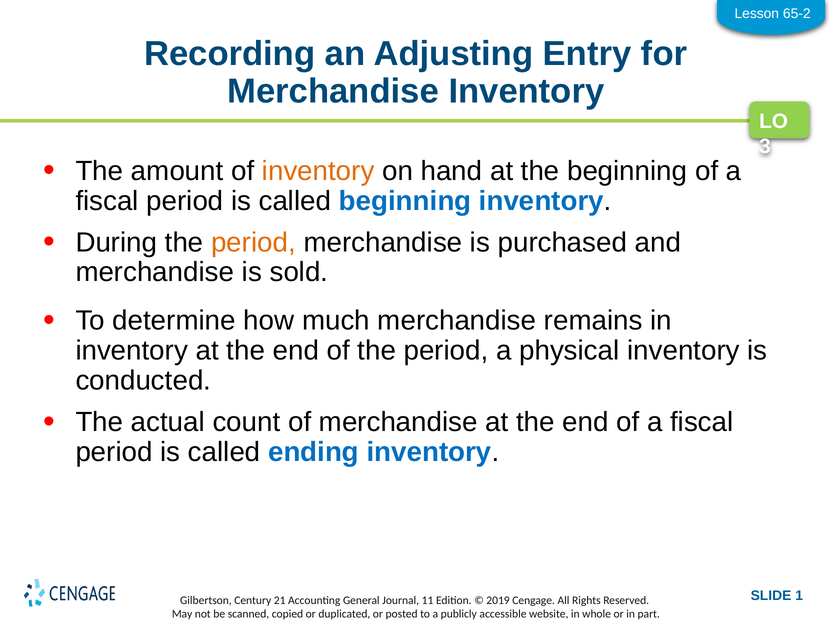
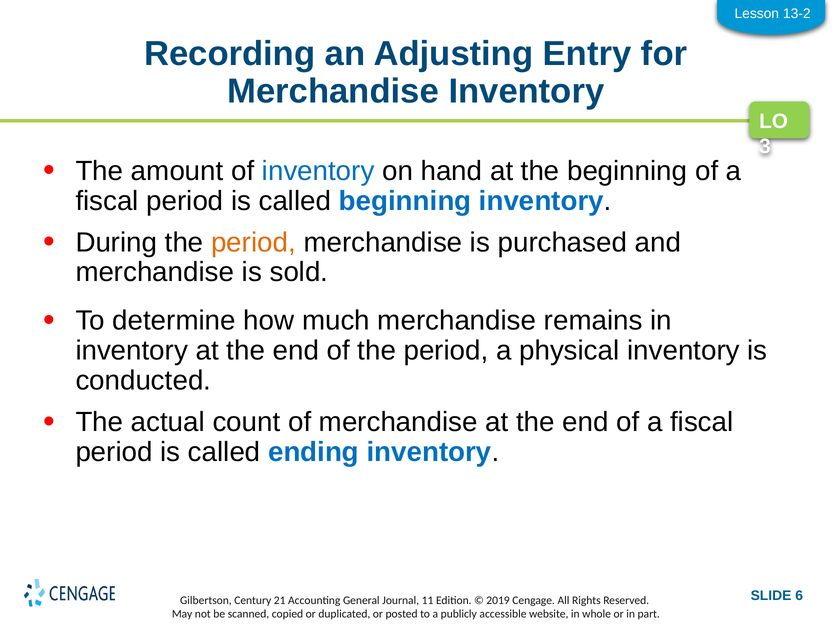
65-2: 65-2 -> 13-2
inventory at (318, 171) colour: orange -> blue
1: 1 -> 6
